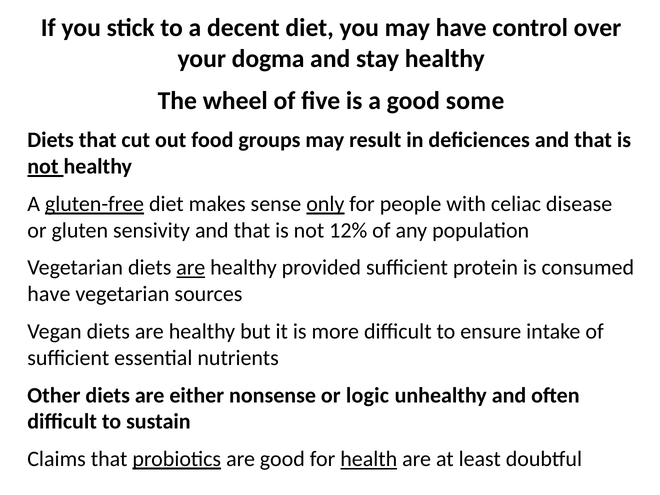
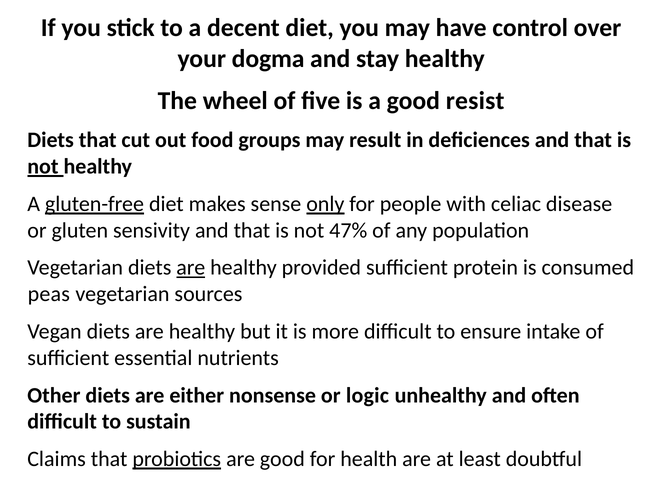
some: some -> resist
12%: 12% -> 47%
have at (49, 294): have -> peas
health underline: present -> none
